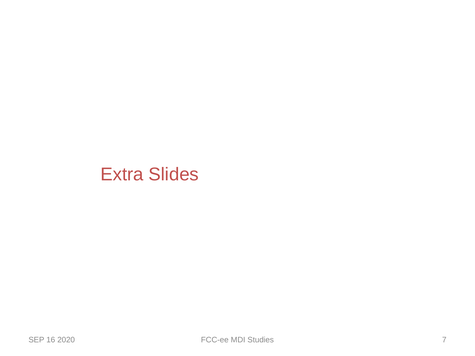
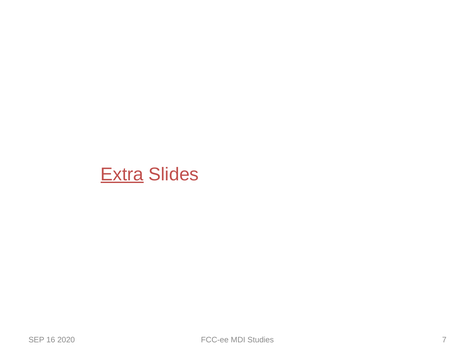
Extra underline: none -> present
